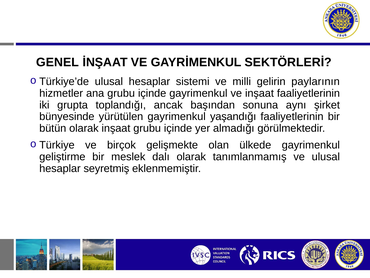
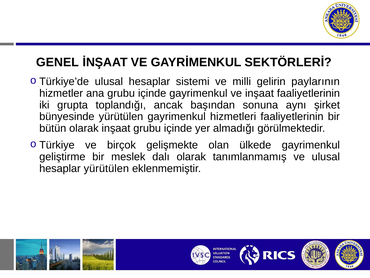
yaşandığı: yaşandığı -> hizmetleri
hesaplar seyretmiş: seyretmiş -> yürütülen
